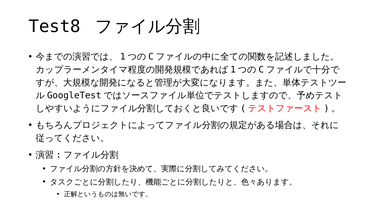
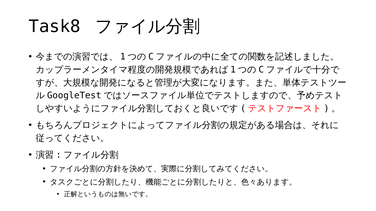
Test8: Test8 -> Task8
